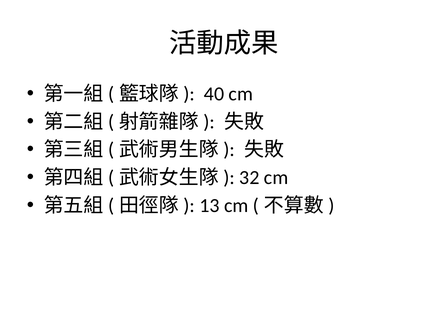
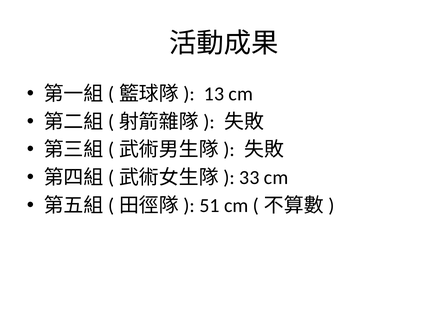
40: 40 -> 13
32: 32 -> 33
13: 13 -> 51
